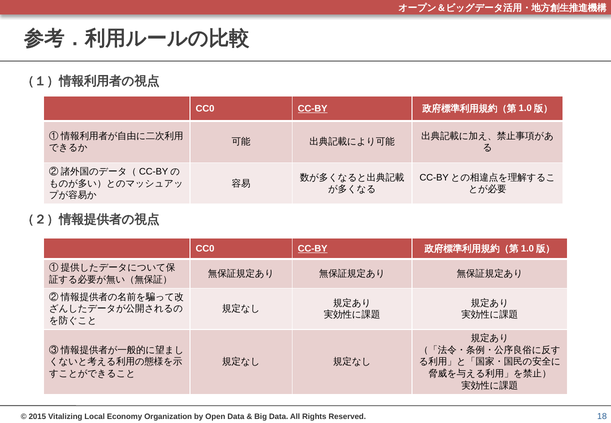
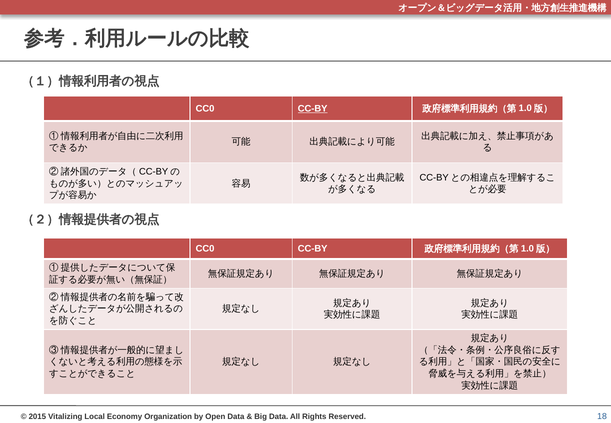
CC-BY at (313, 249) underline: present -> none
